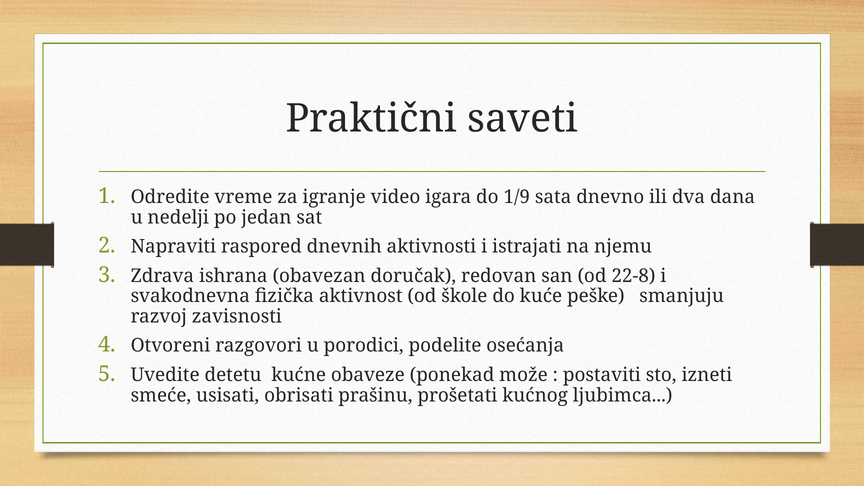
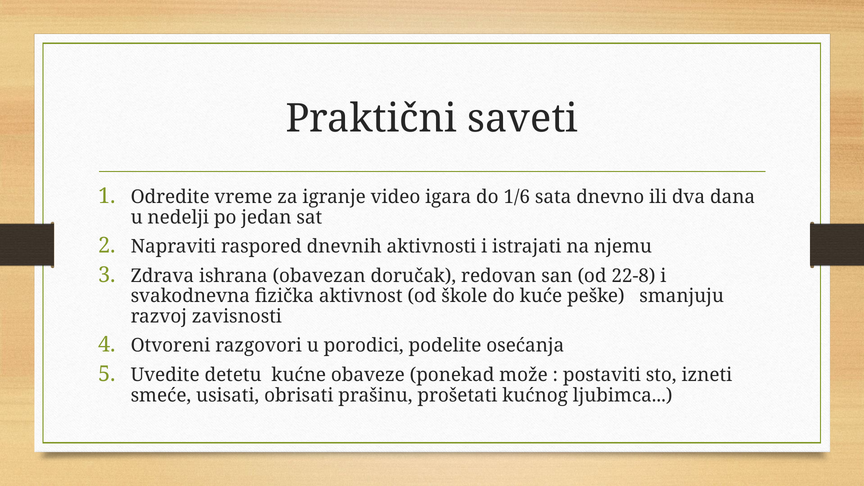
1/9: 1/9 -> 1/6
